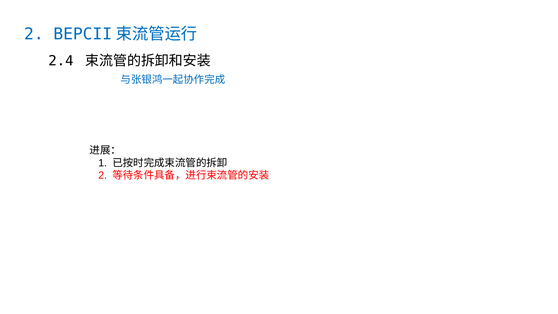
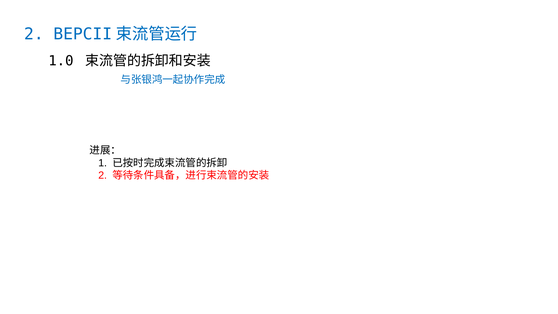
2.4: 2.4 -> 1.0
